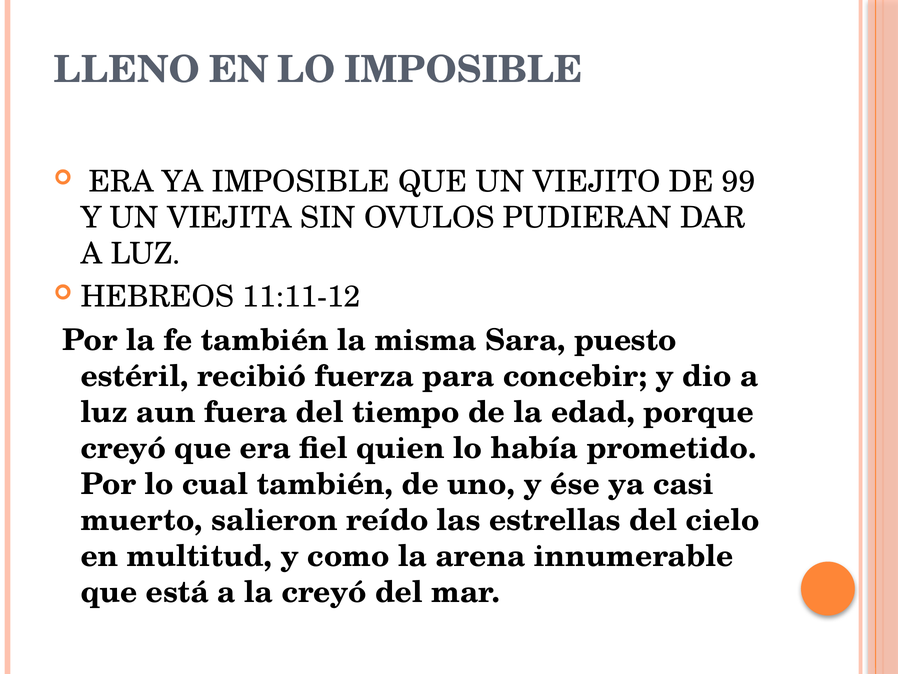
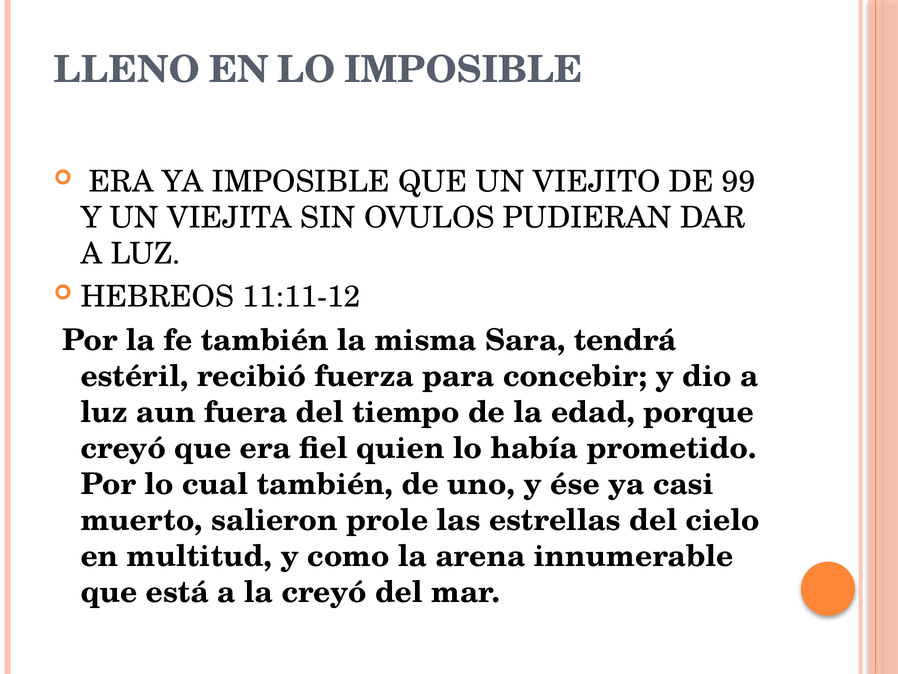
puesto: puesto -> tendrá
reído: reído -> prole
